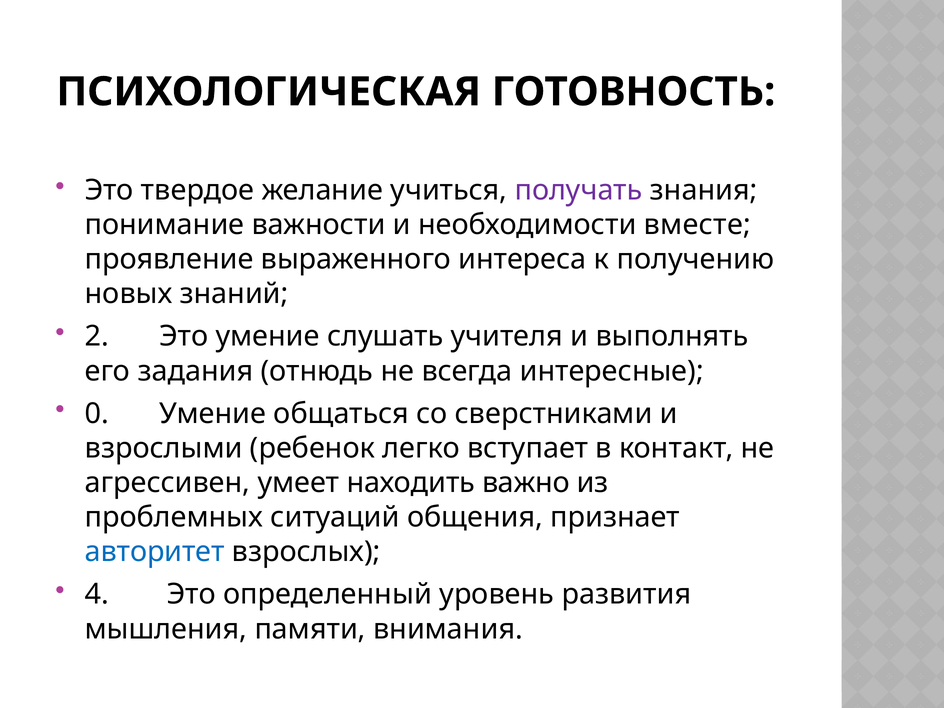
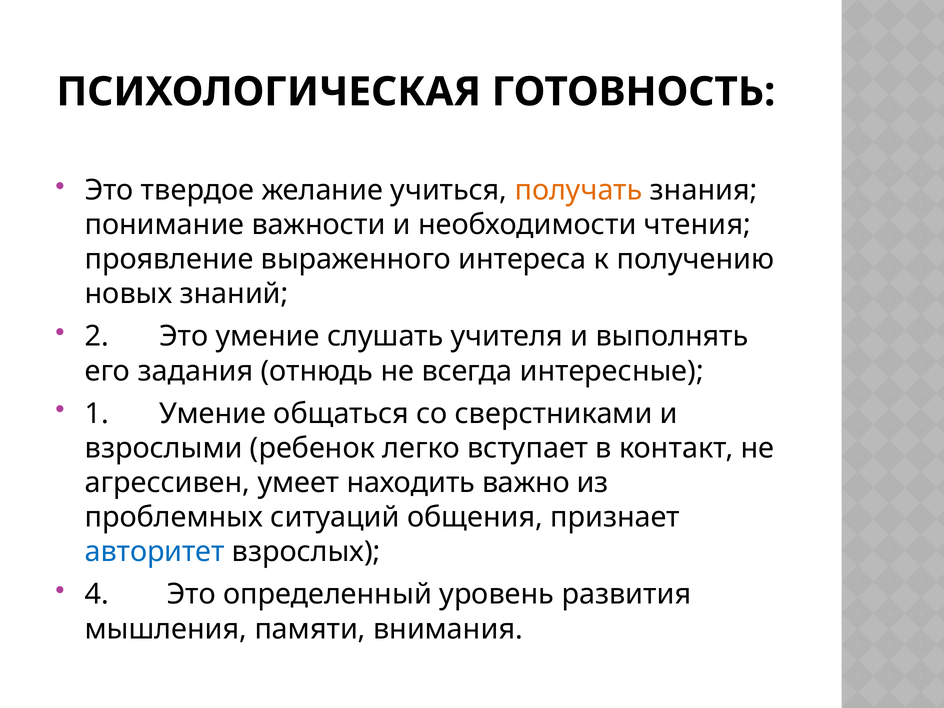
получать colour: purple -> orange
вместе: вместе -> чтения
0: 0 -> 1
